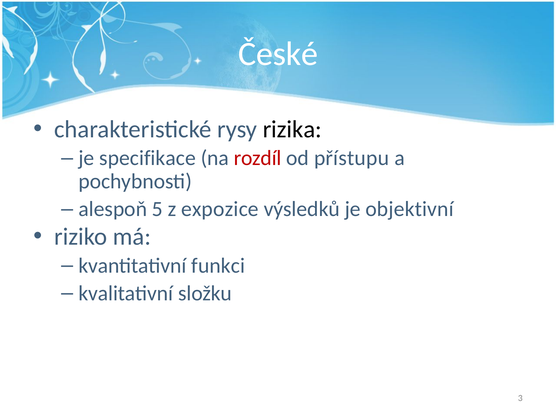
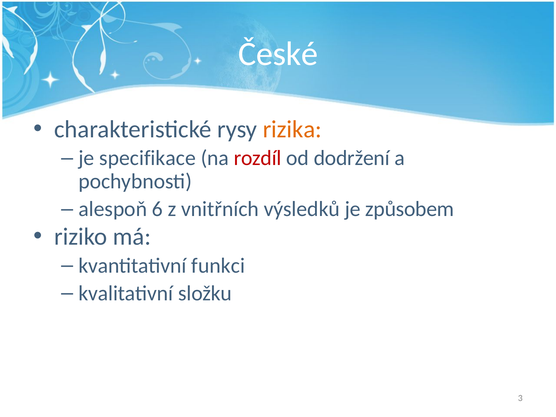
rizika colour: black -> orange
přístupu: přístupu -> dodržení
5: 5 -> 6
expozice: expozice -> vnitřních
objektivní: objektivní -> způsobem
